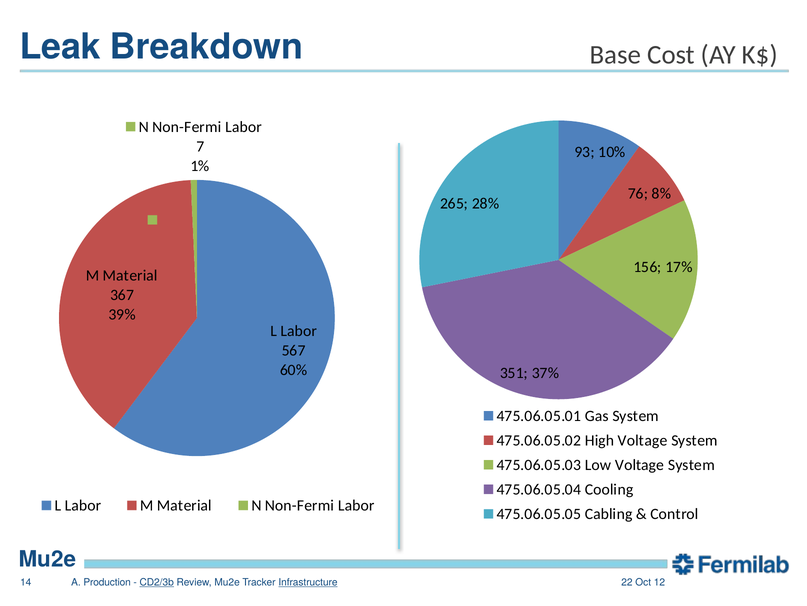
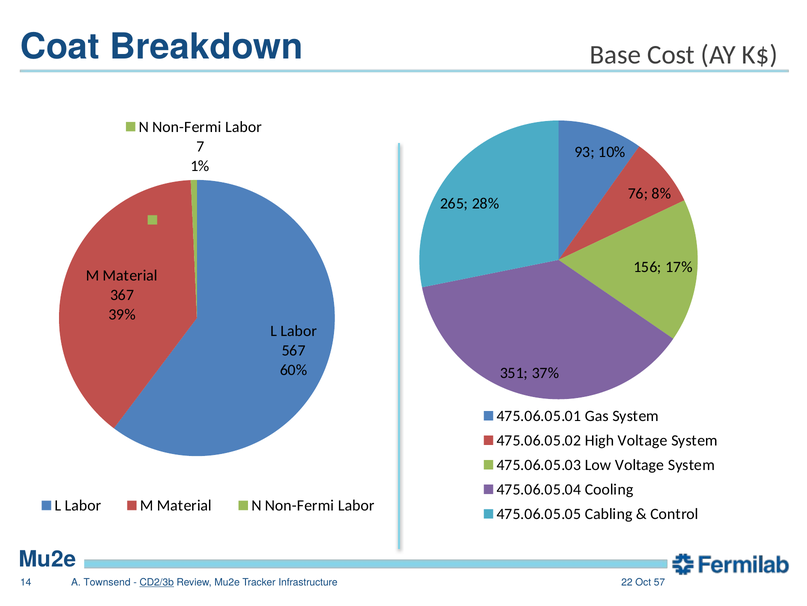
Leak: Leak -> Coat
Production: Production -> Townsend
Infrastructure underline: present -> none
12: 12 -> 57
